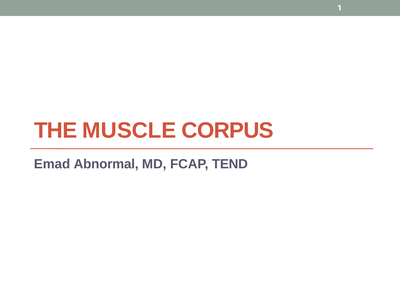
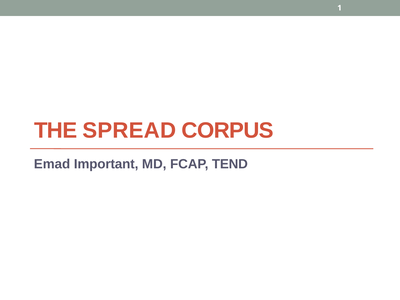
MUSCLE: MUSCLE -> SPREAD
Abnormal: Abnormal -> Important
